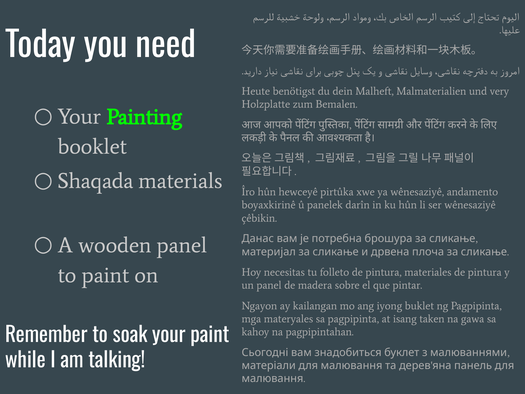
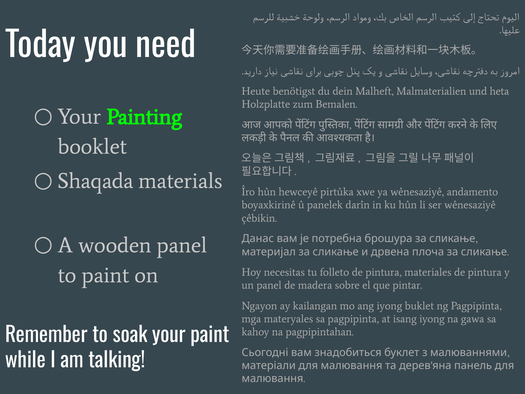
very: very -> heta
isang taken: taken -> iyong
